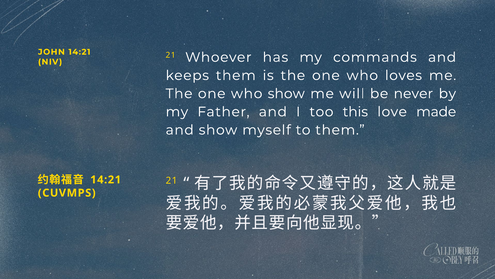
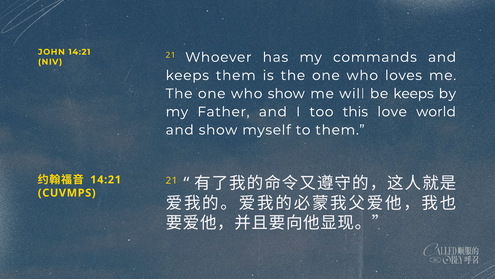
be never: never -> keeps
made: made -> world
